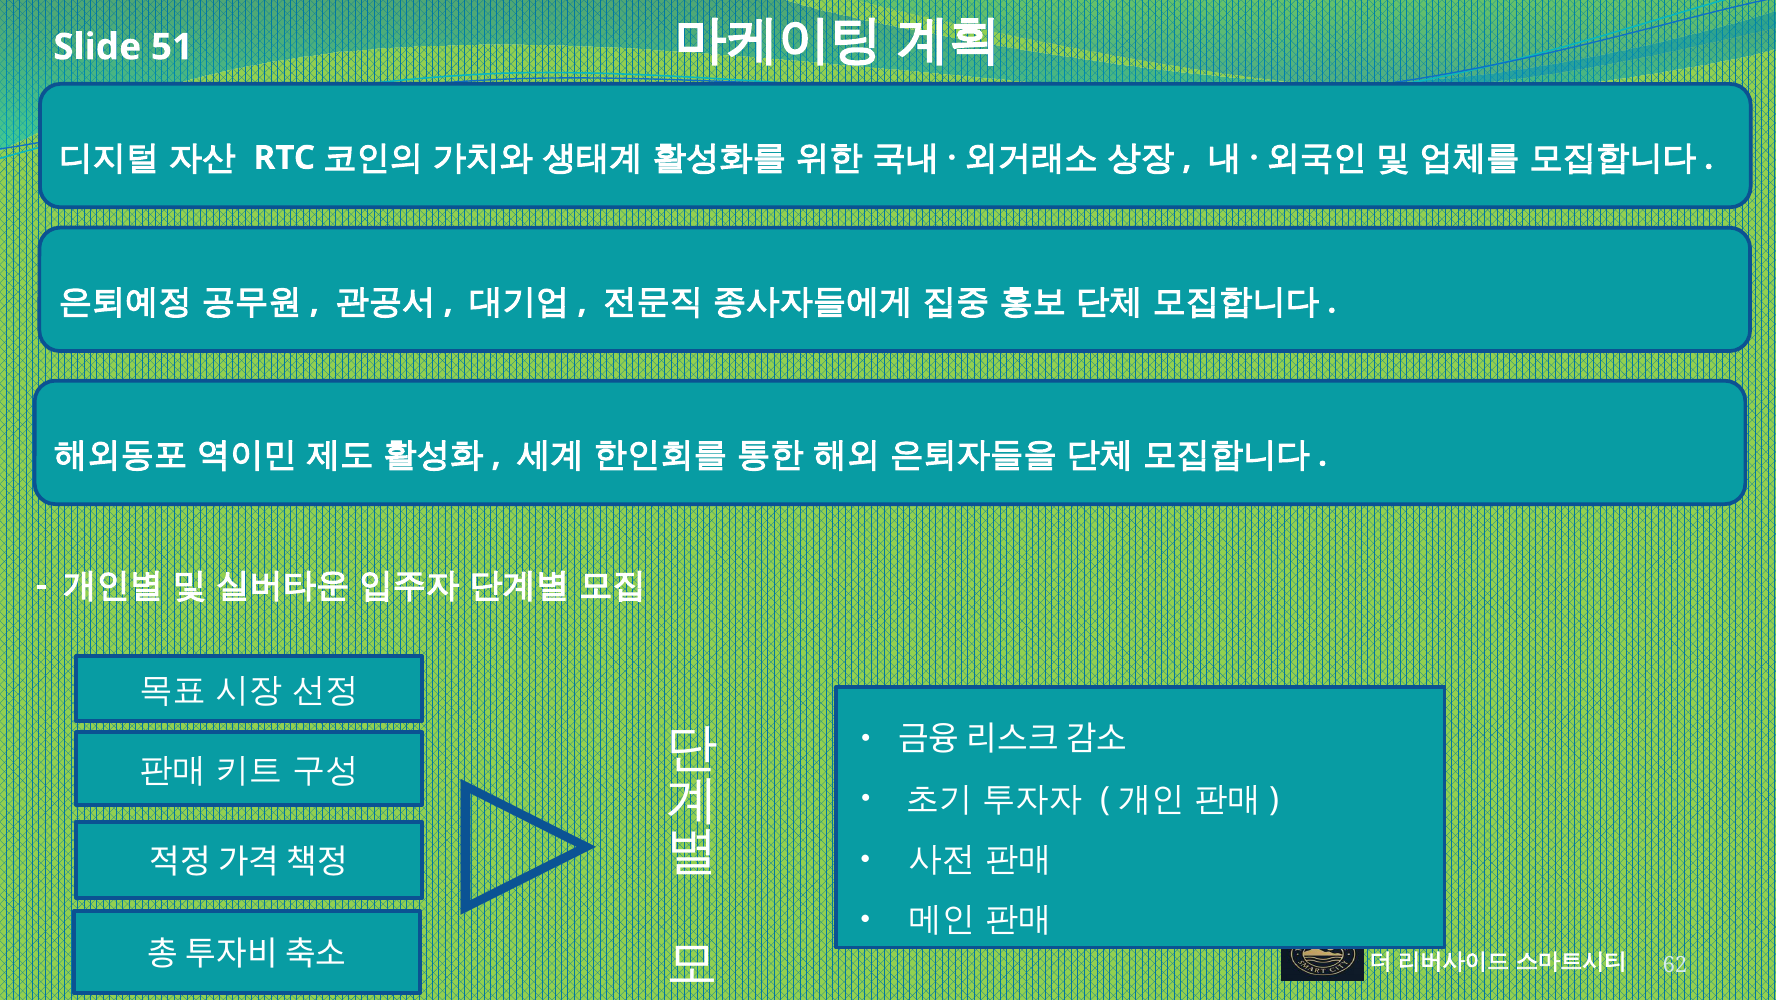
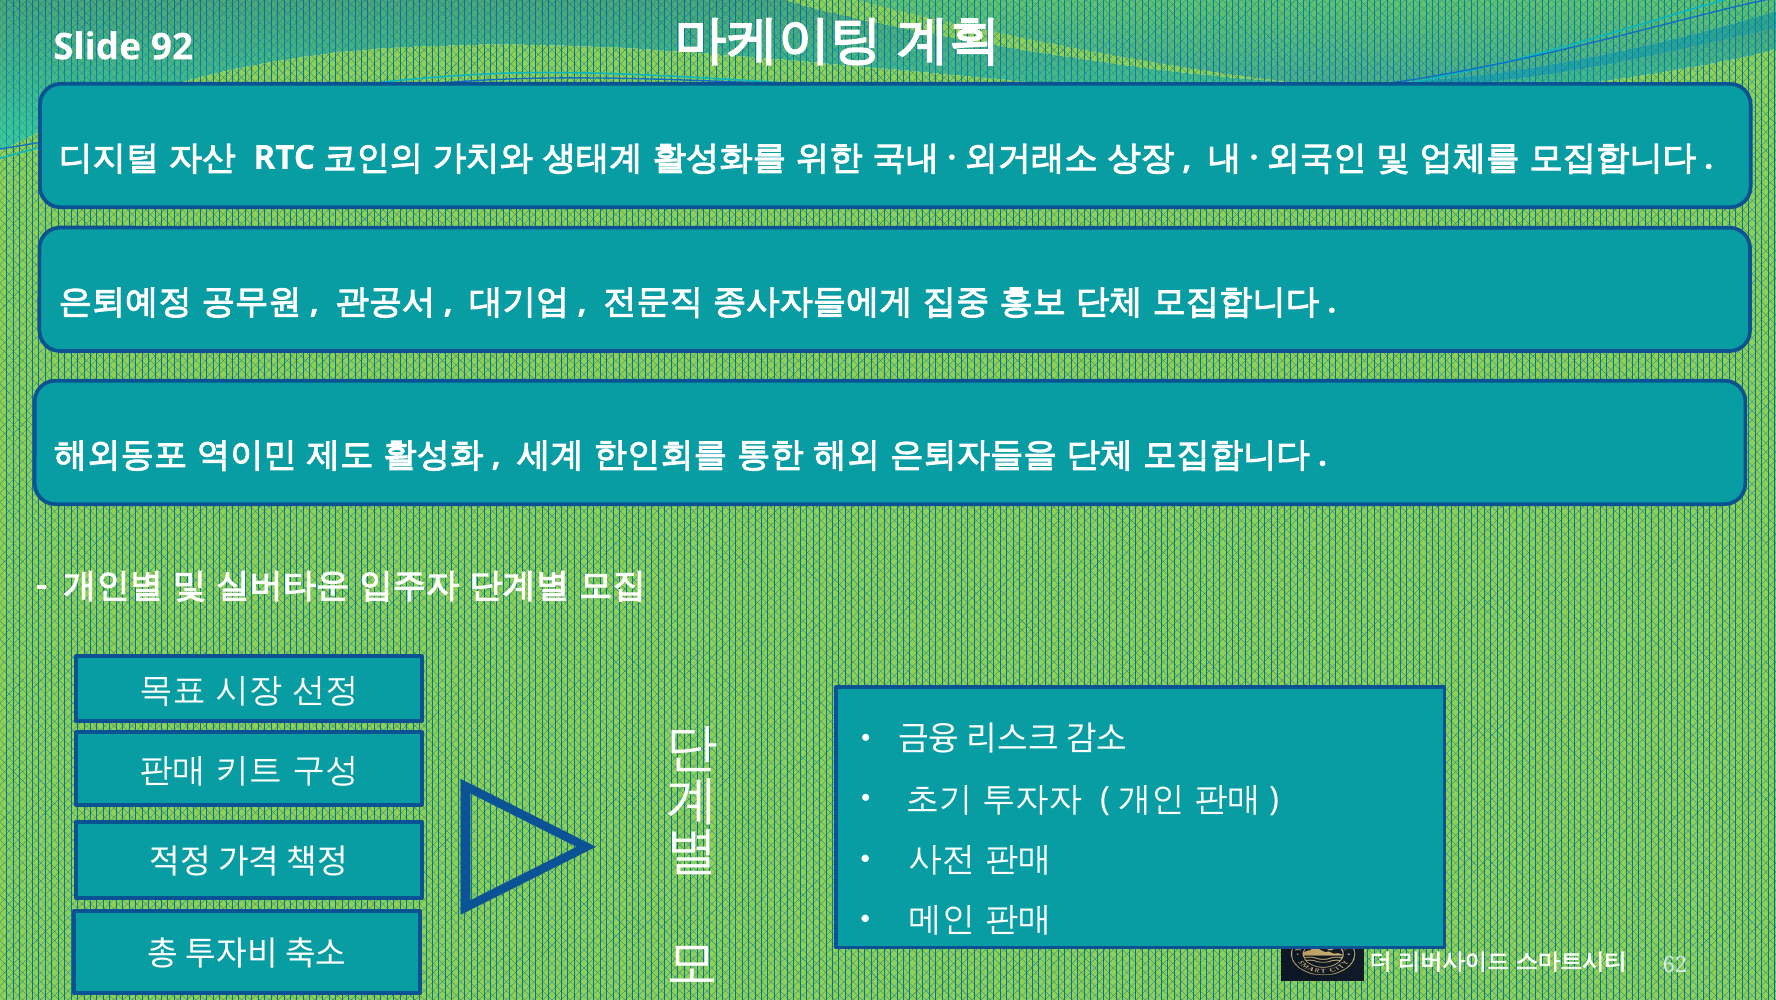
51: 51 -> 92
